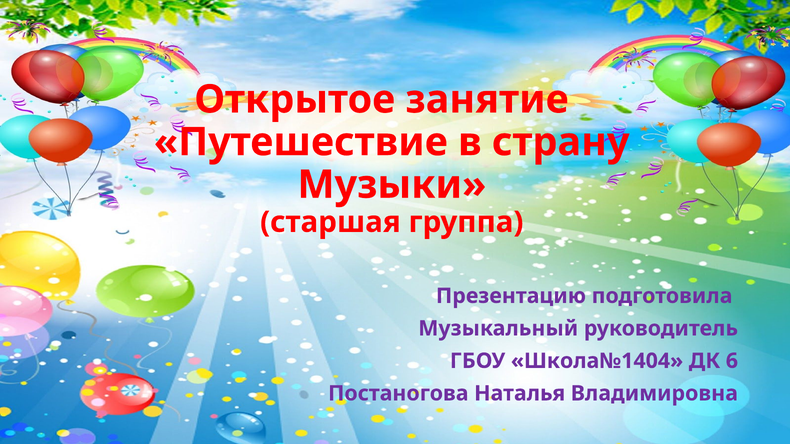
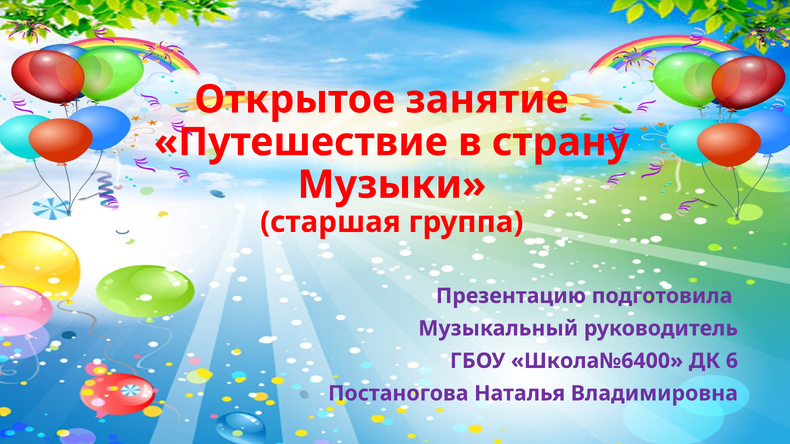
Школа№1404: Школа№1404 -> Школа№6400
